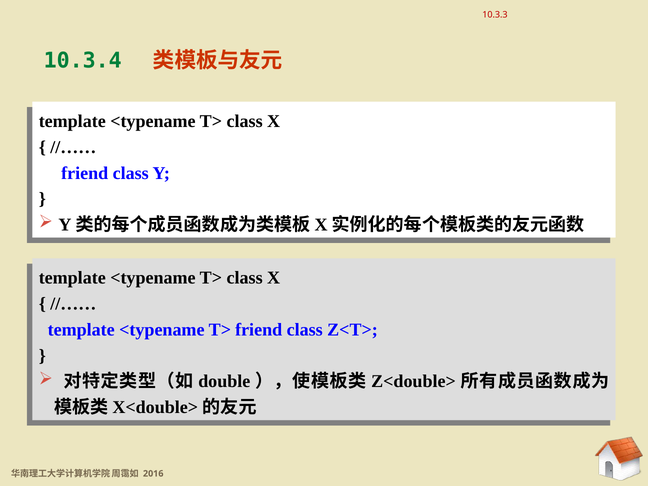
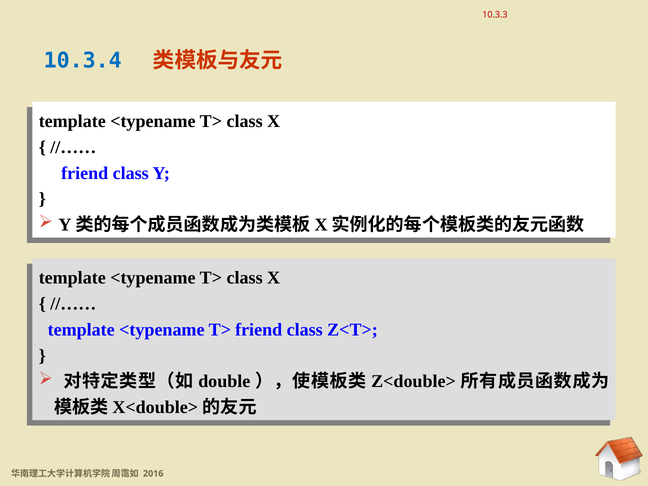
10.3.4 colour: green -> blue
